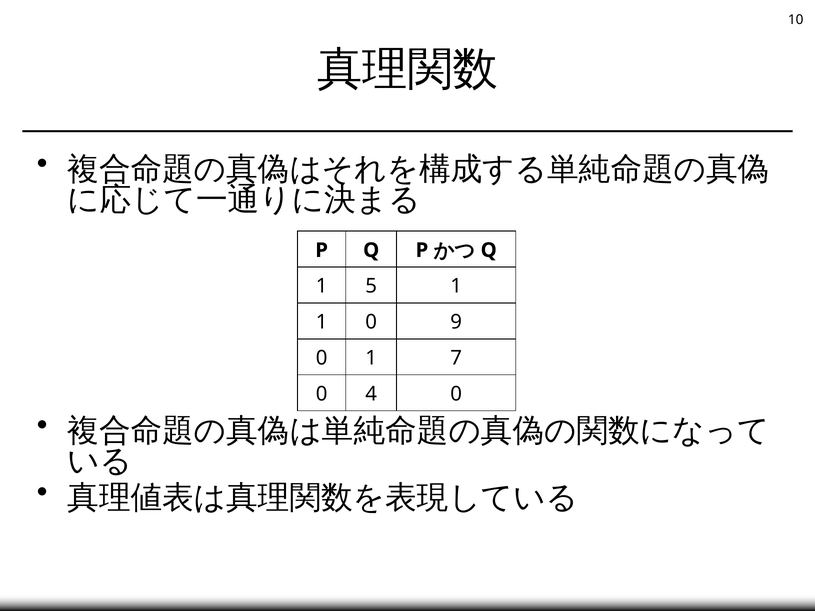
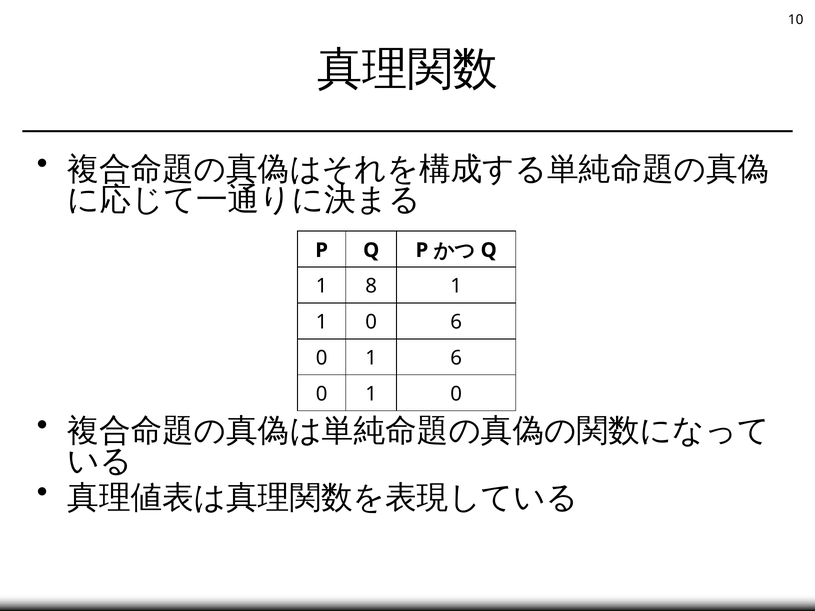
5: 5 -> 8
0 9: 9 -> 6
1 7: 7 -> 6
4 at (371, 394): 4 -> 1
